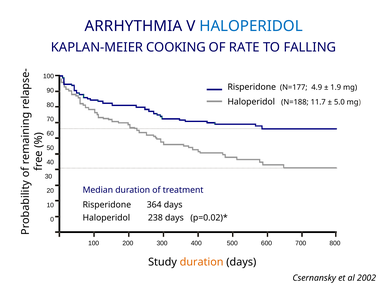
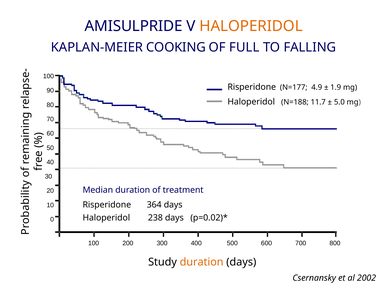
ARRHYTHMIA: ARRHYTHMIA -> AMISULPRIDE
HALOPERIDOL at (251, 26) colour: blue -> orange
RATE: RATE -> FULL
